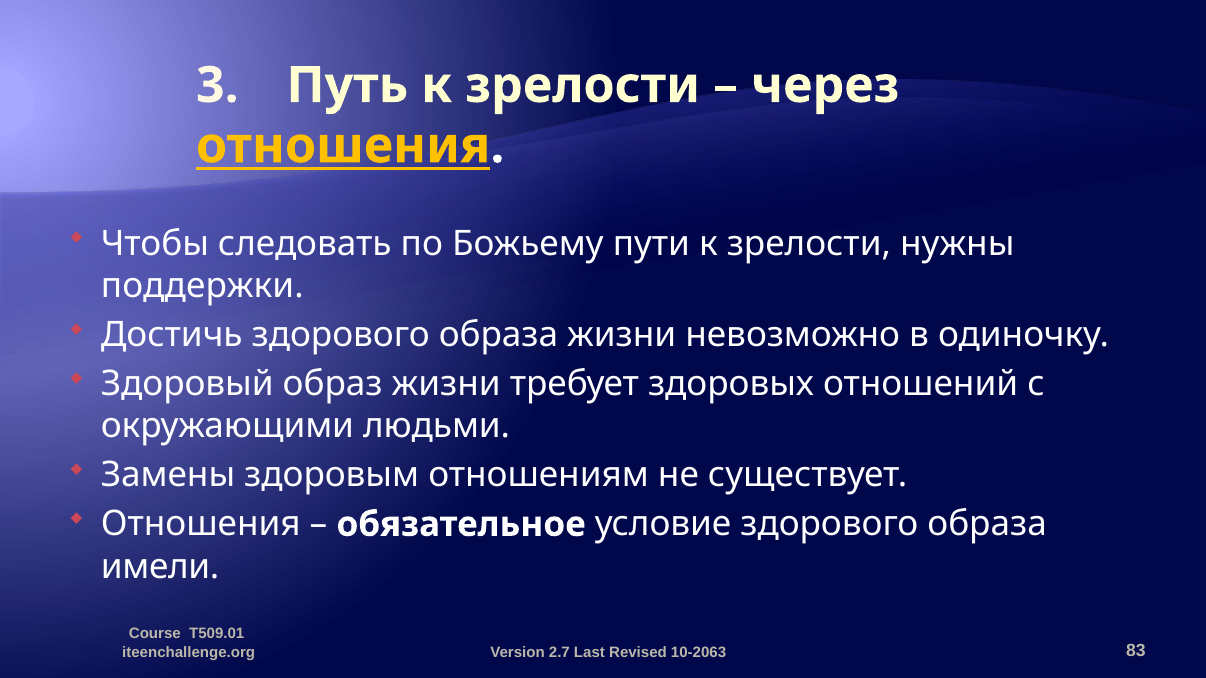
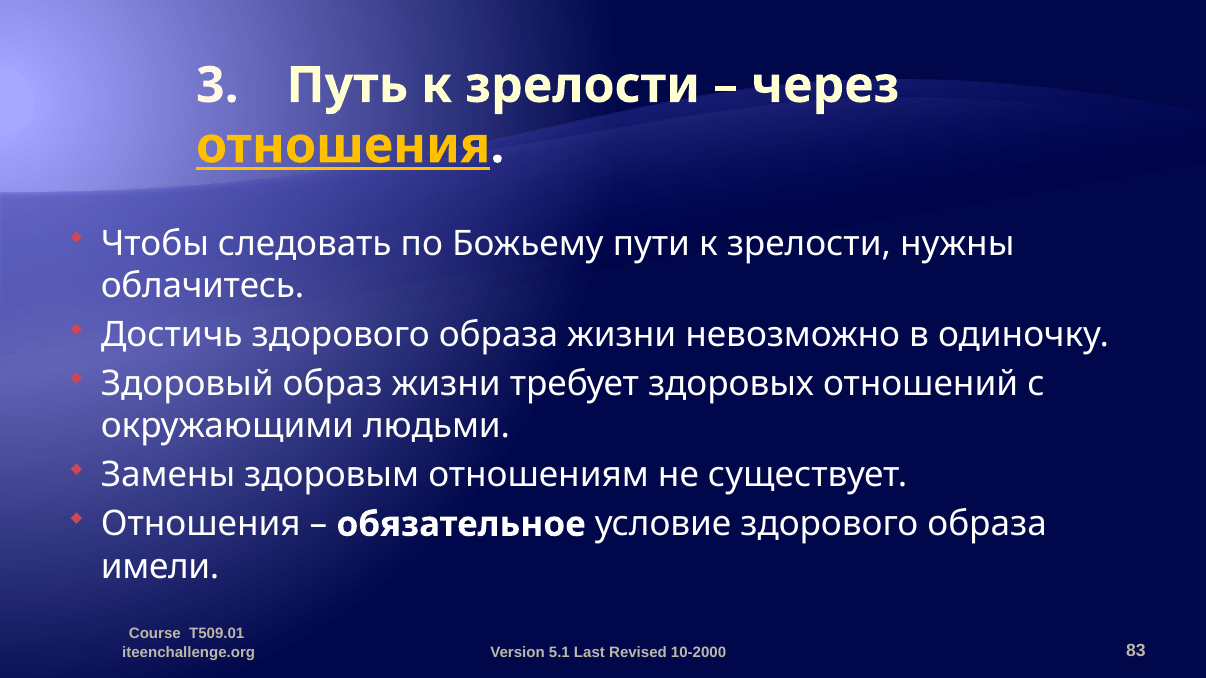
поддержки: поддержки -> облачитесь
2.7: 2.7 -> 5.1
10-2063: 10-2063 -> 10-2000
